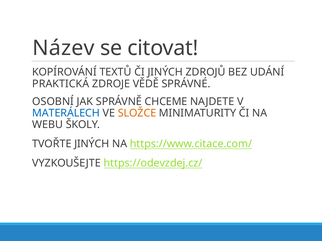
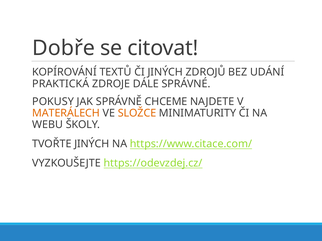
Název: Název -> Dobře
VĚDĚ: VĚDĚ -> DÁLE
OSOBNÍ: OSOBNÍ -> POKUSY
MATERÁLECH colour: blue -> orange
